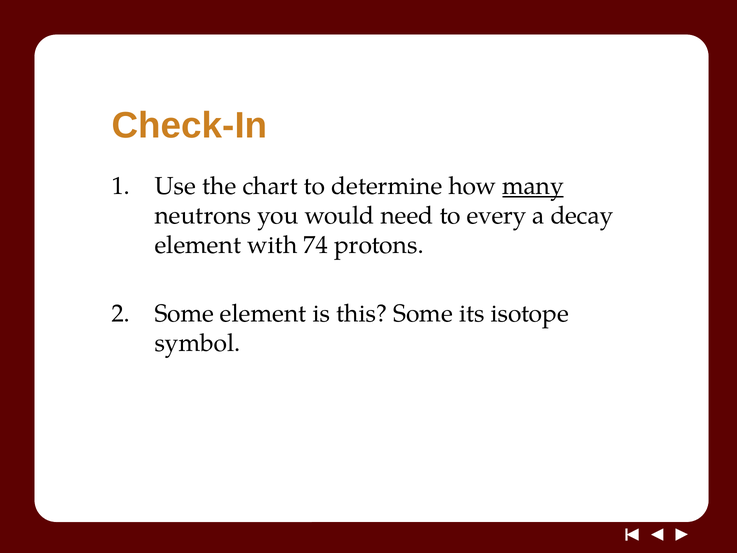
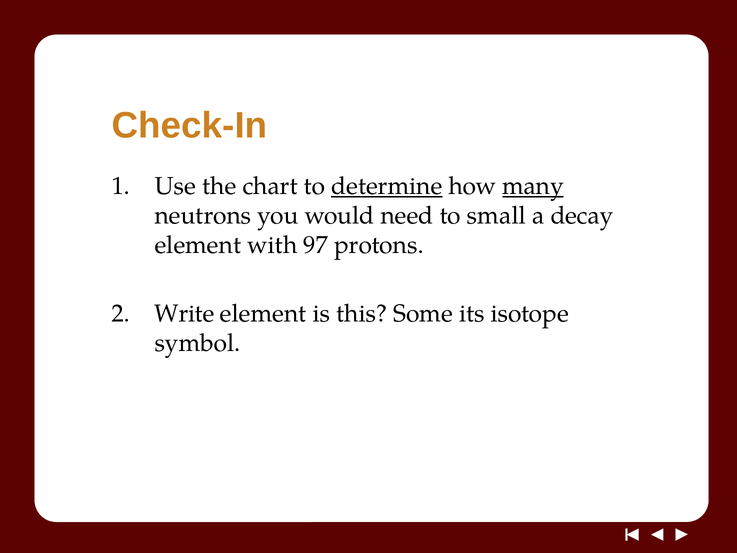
determine underline: none -> present
every: every -> small
74: 74 -> 97
2 Some: Some -> Write
